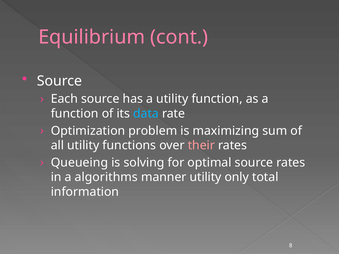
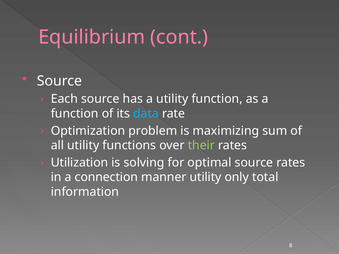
their colour: pink -> light green
Queueing: Queueing -> Utilization
algorithms: algorithms -> connection
